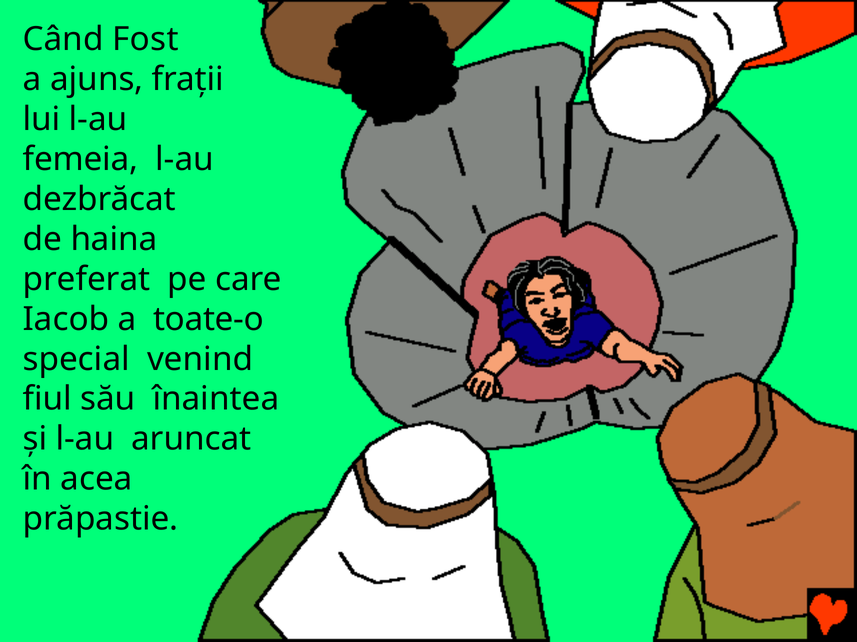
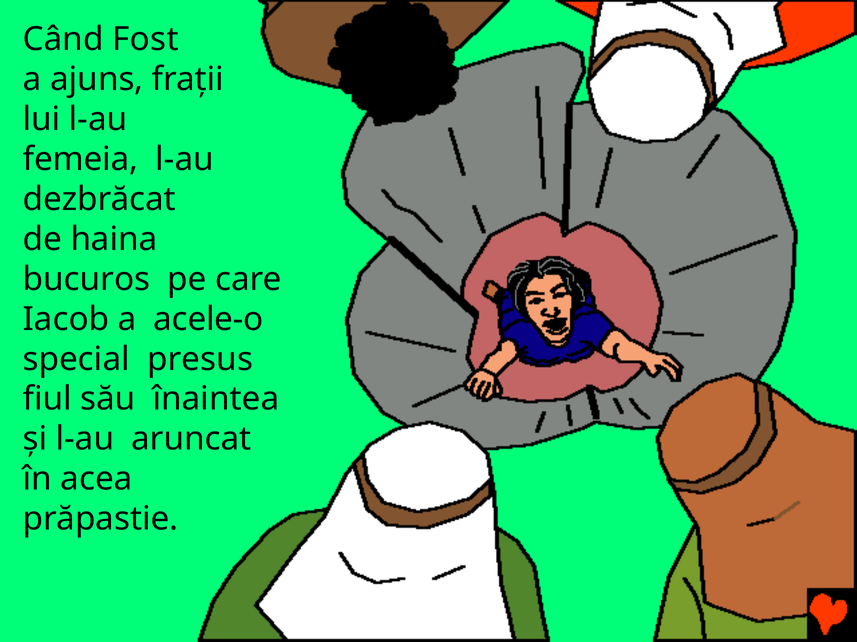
preferat: preferat -> bucuros
toate-o: toate-o -> acele-o
venind: venind -> presus
